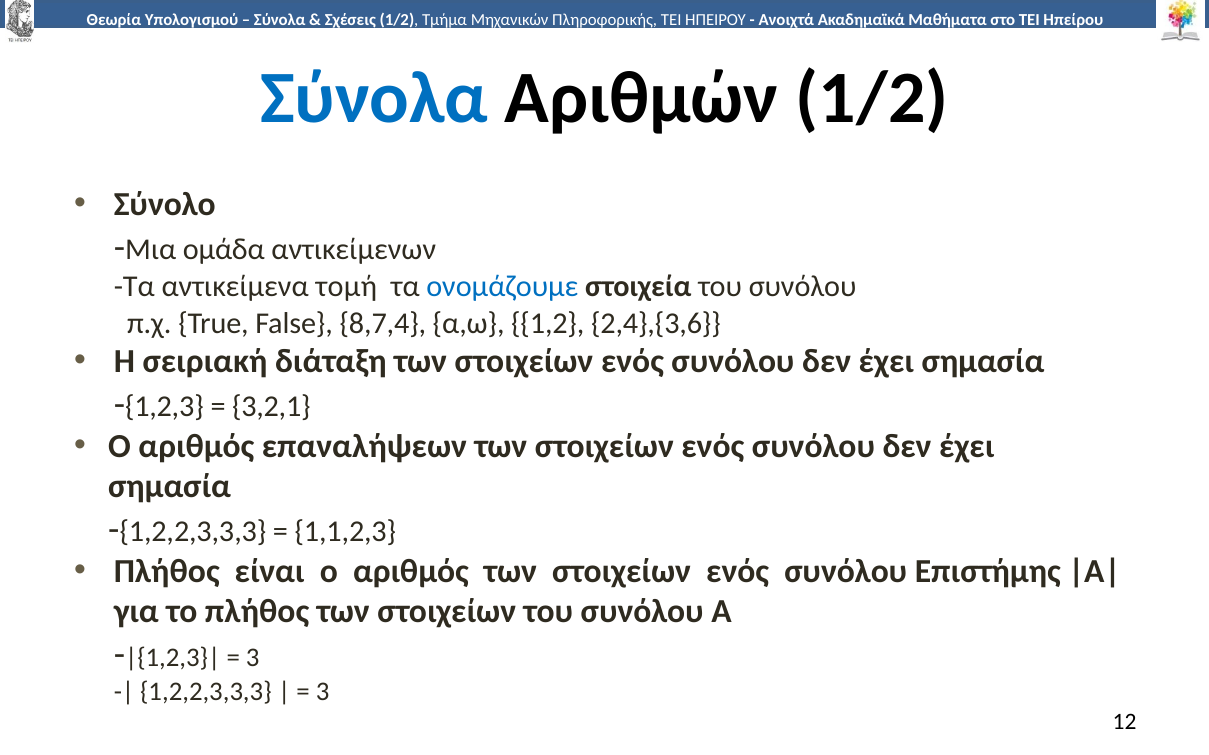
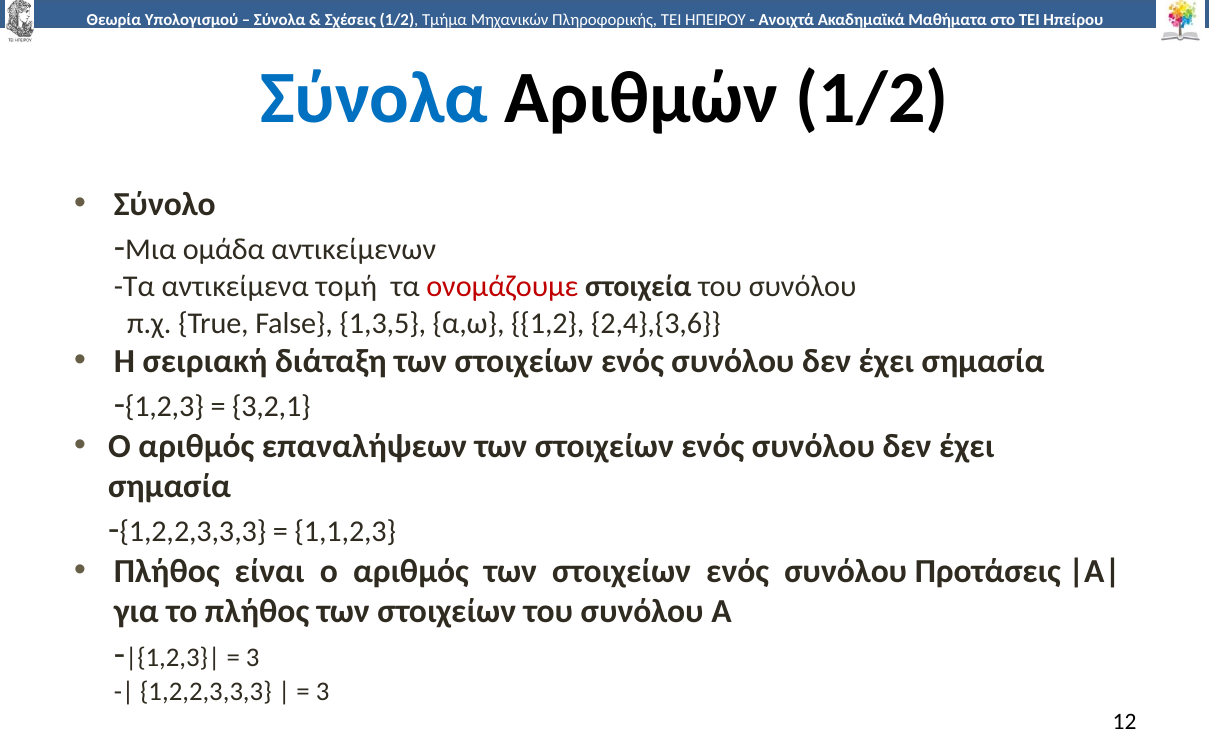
ονομάζουμε colour: blue -> red
8,7,4: 8,7,4 -> 1,3,5
Επιστήμης: Επιστήμης -> Προτάσεις
